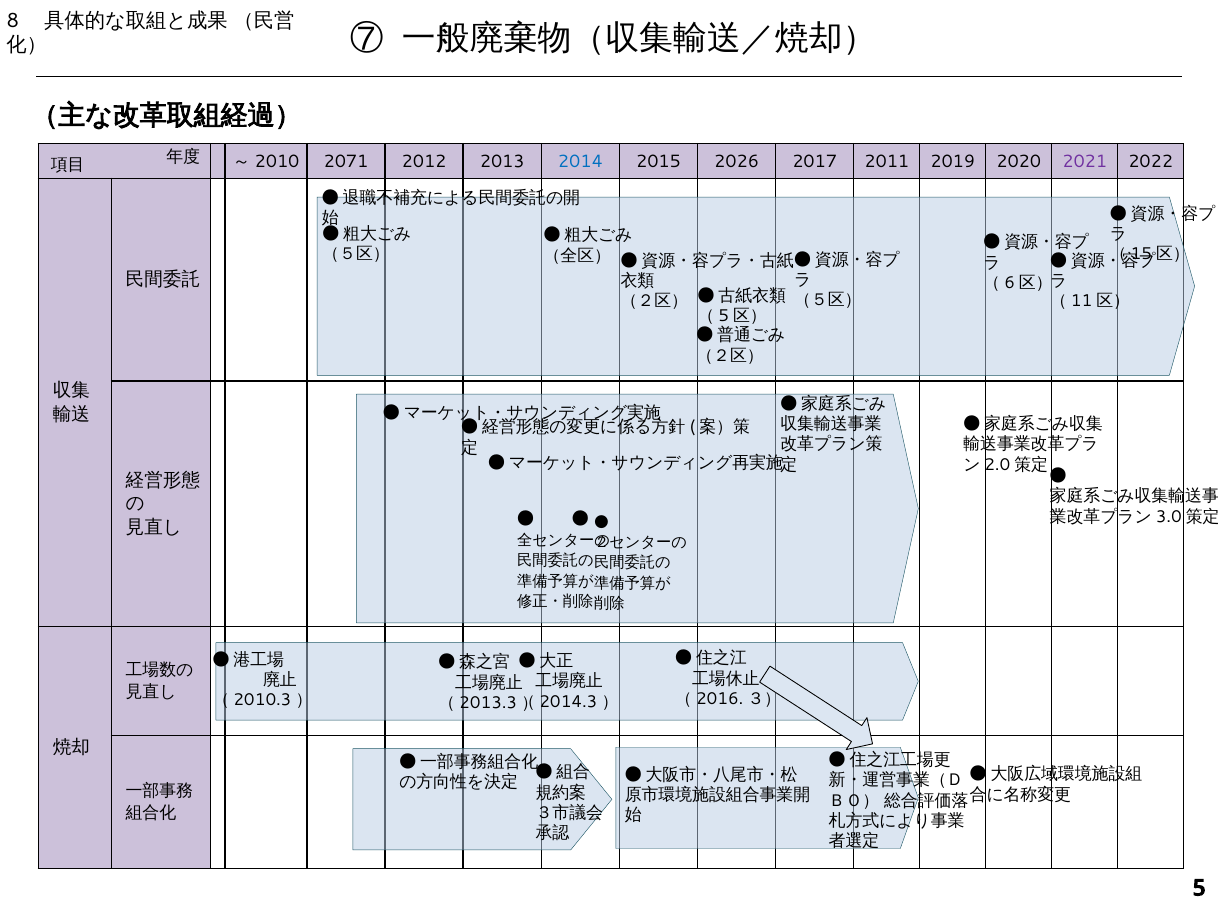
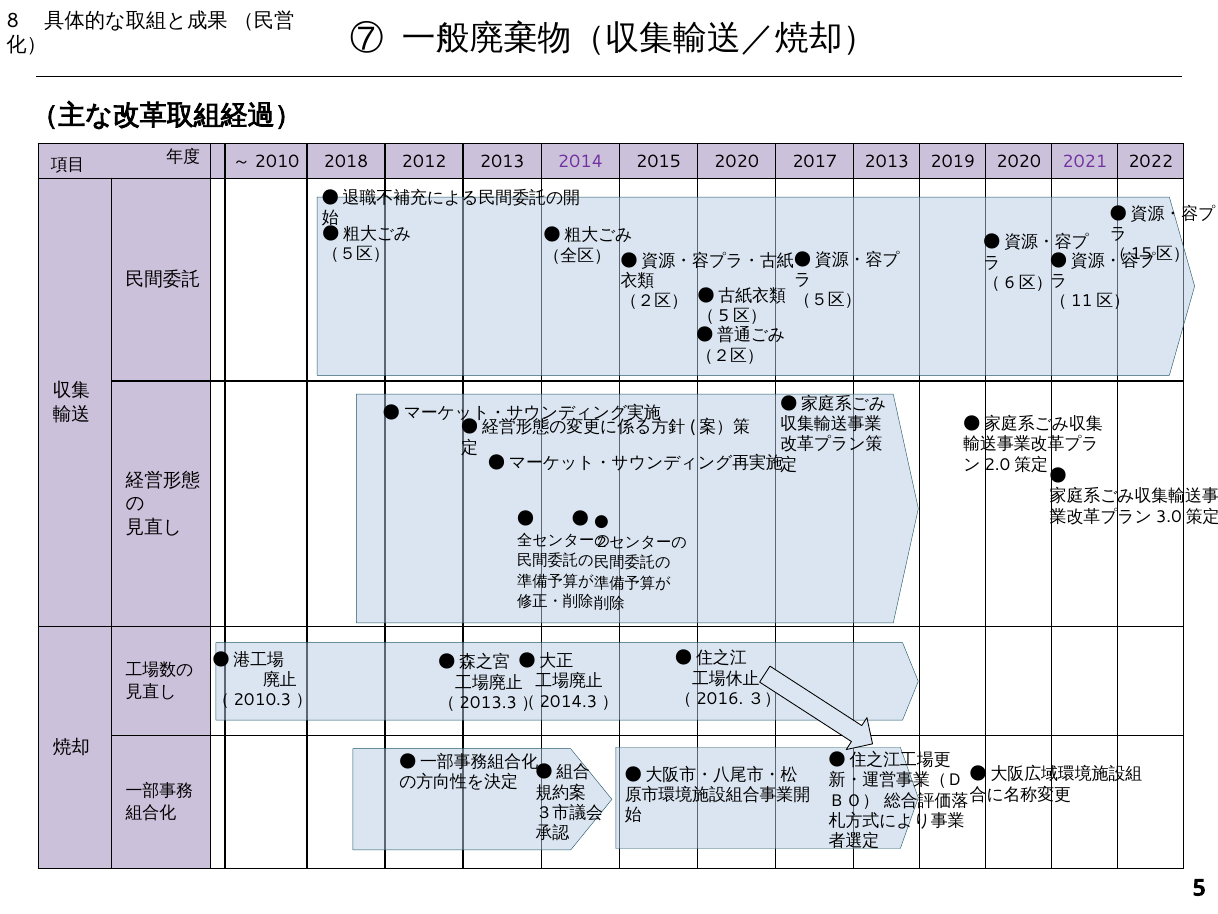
2071: 2071 -> 2018
2014 colour: blue -> purple
2015 2026: 2026 -> 2020
2017 2011: 2011 -> 2013
